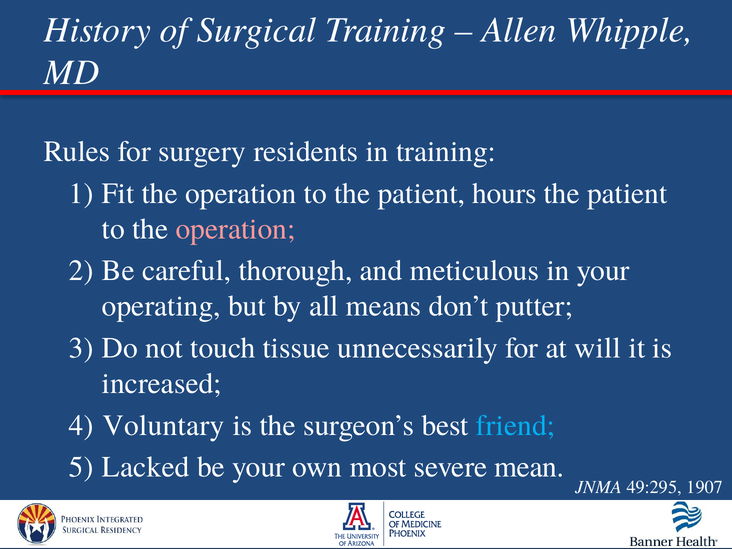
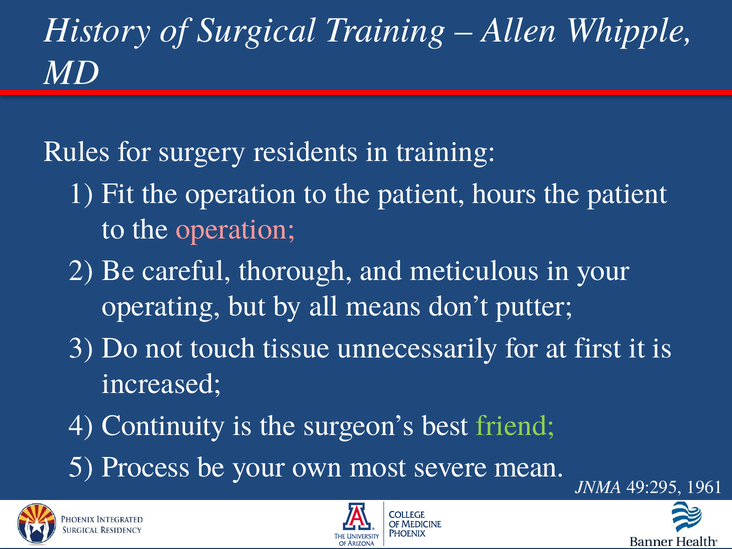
will: will -> first
Voluntary: Voluntary -> Continuity
friend colour: light blue -> light green
Lacked: Lacked -> Process
1907: 1907 -> 1961
